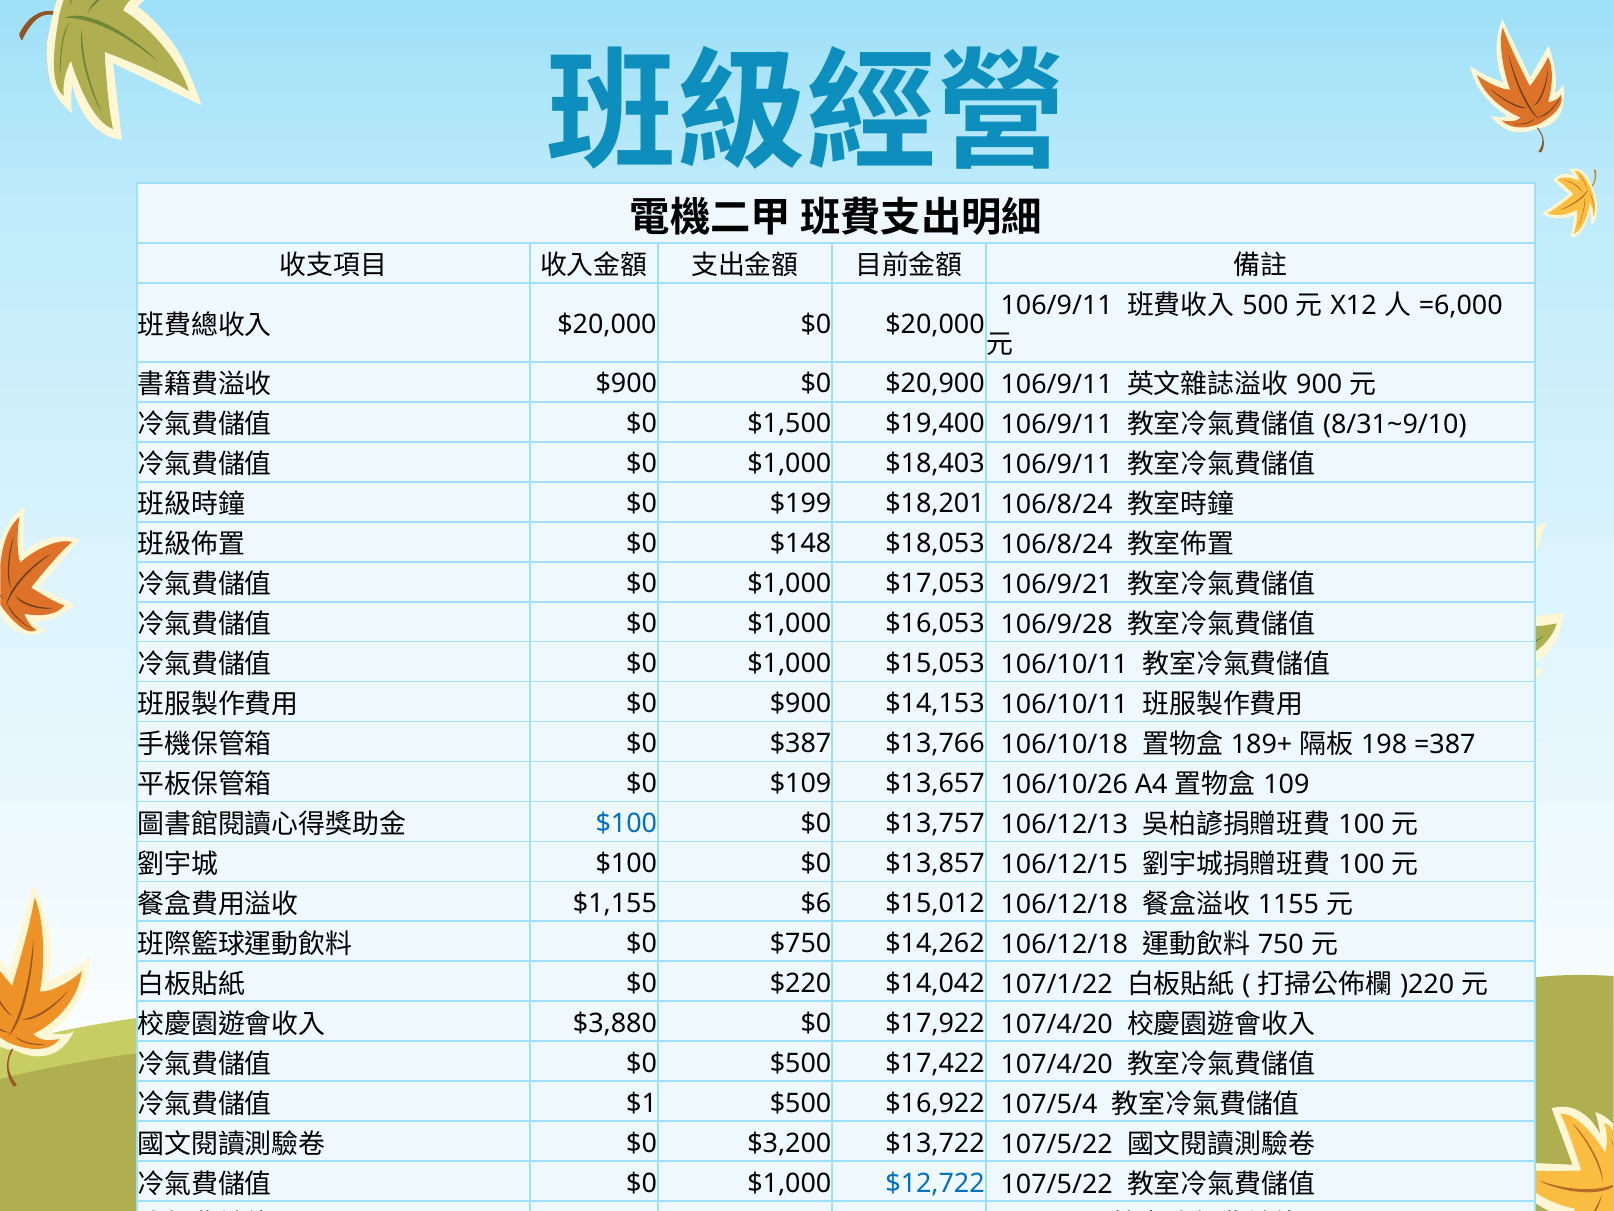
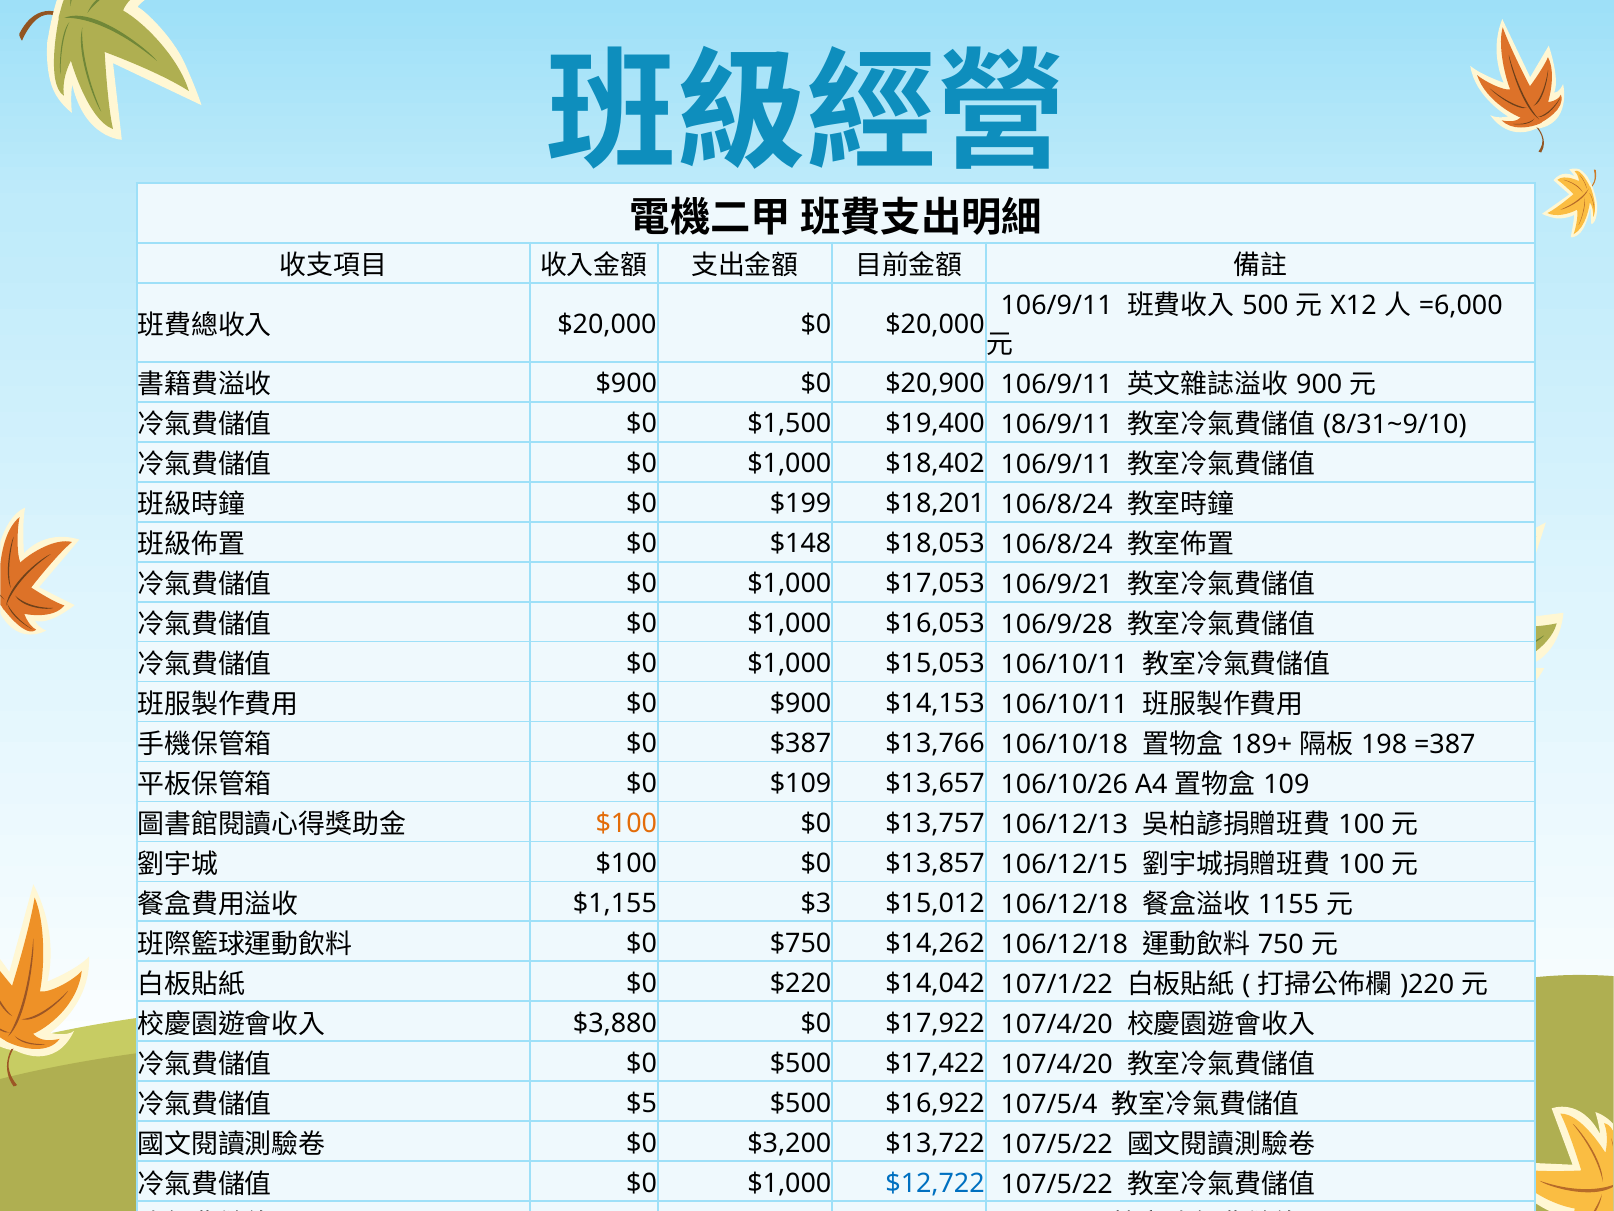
$18,403: $18,403 -> $18,402
$100 at (626, 823) colour: blue -> orange
$6: $6 -> $3
$1: $1 -> $5
